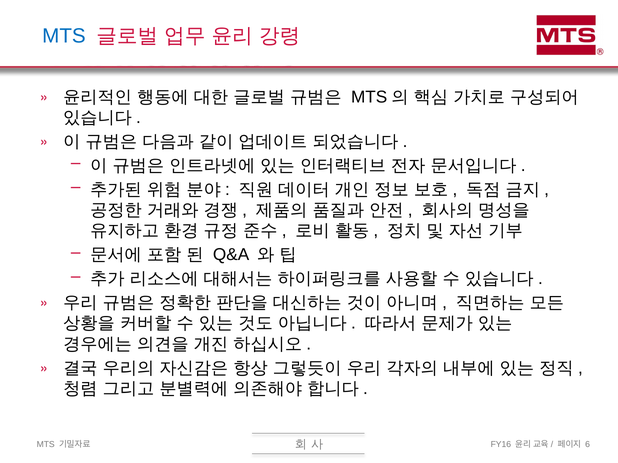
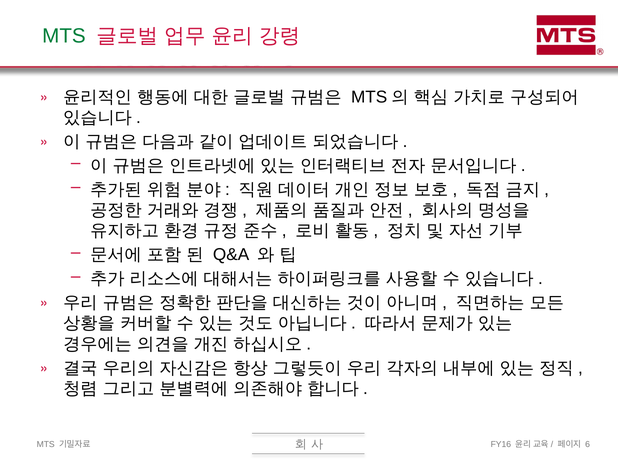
MTS at (64, 36) colour: blue -> green
